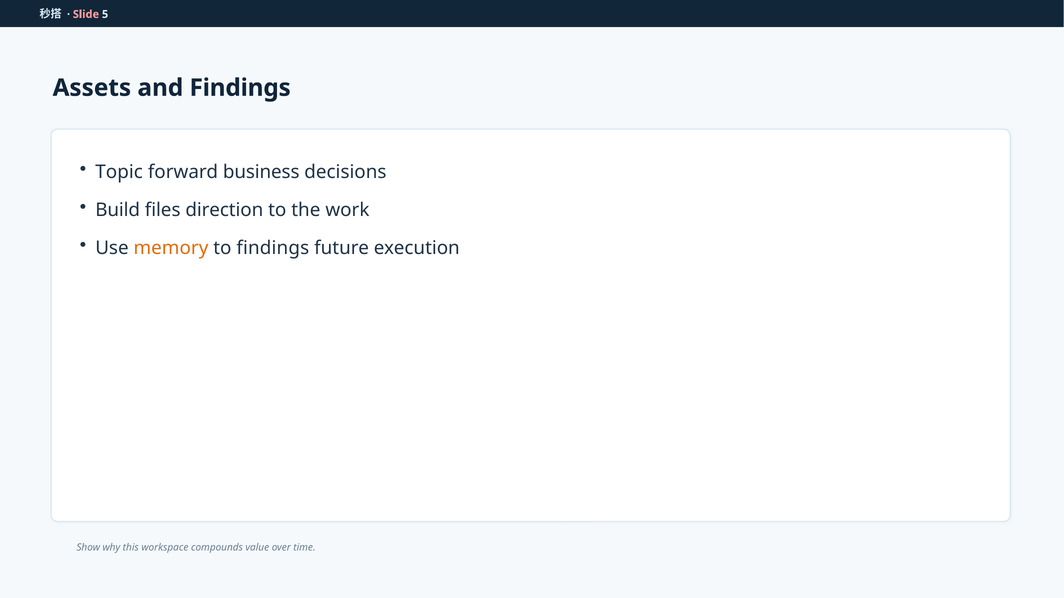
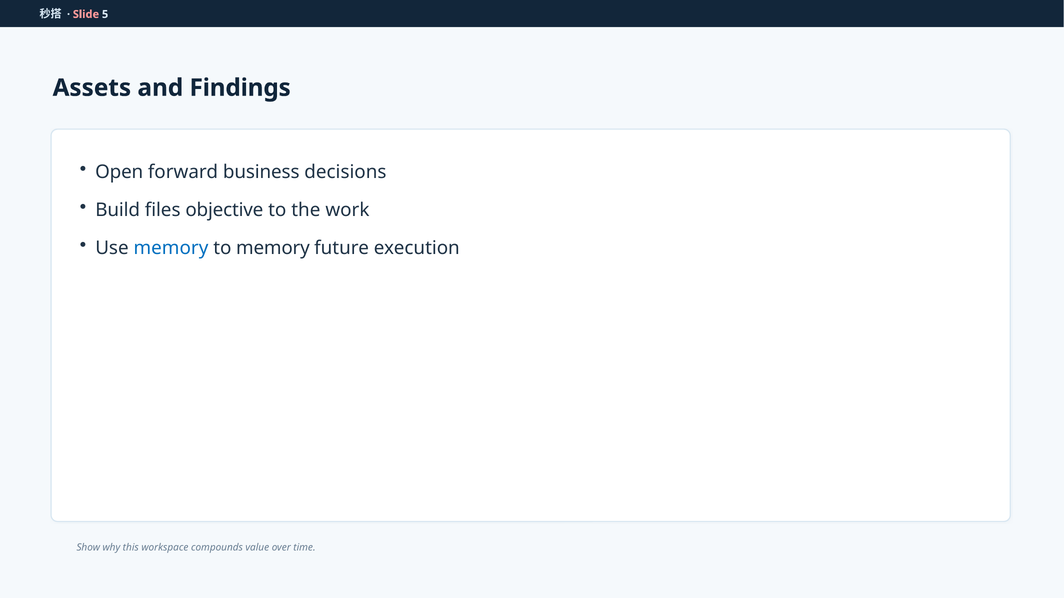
Topic: Topic -> Open
direction: direction -> objective
memory at (171, 248) colour: orange -> blue
to findings: findings -> memory
